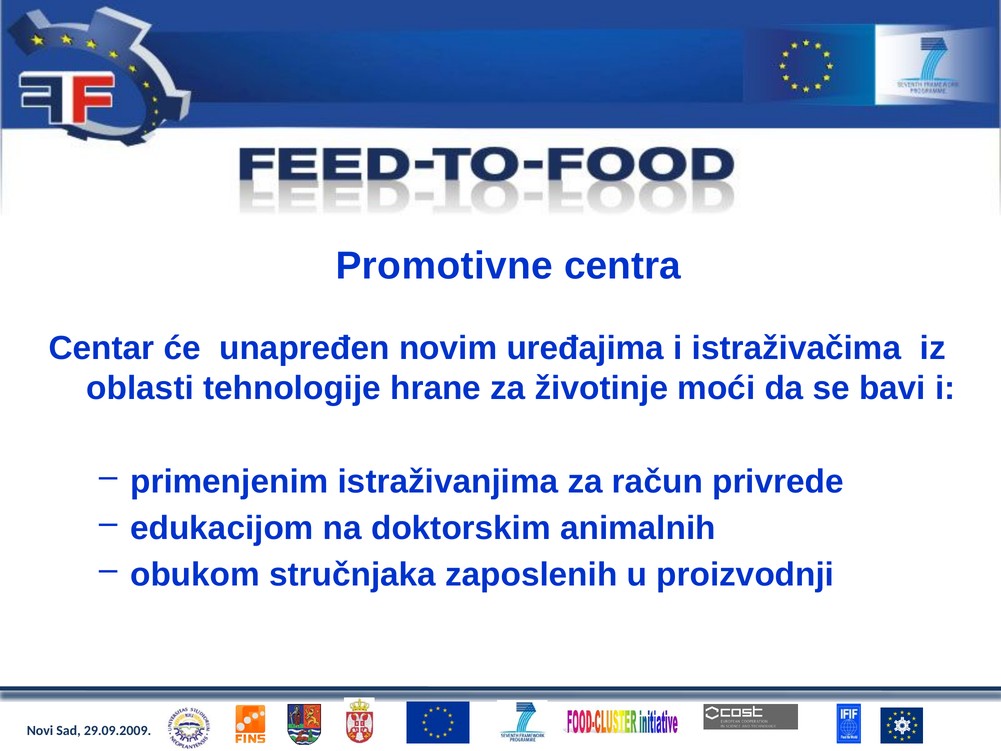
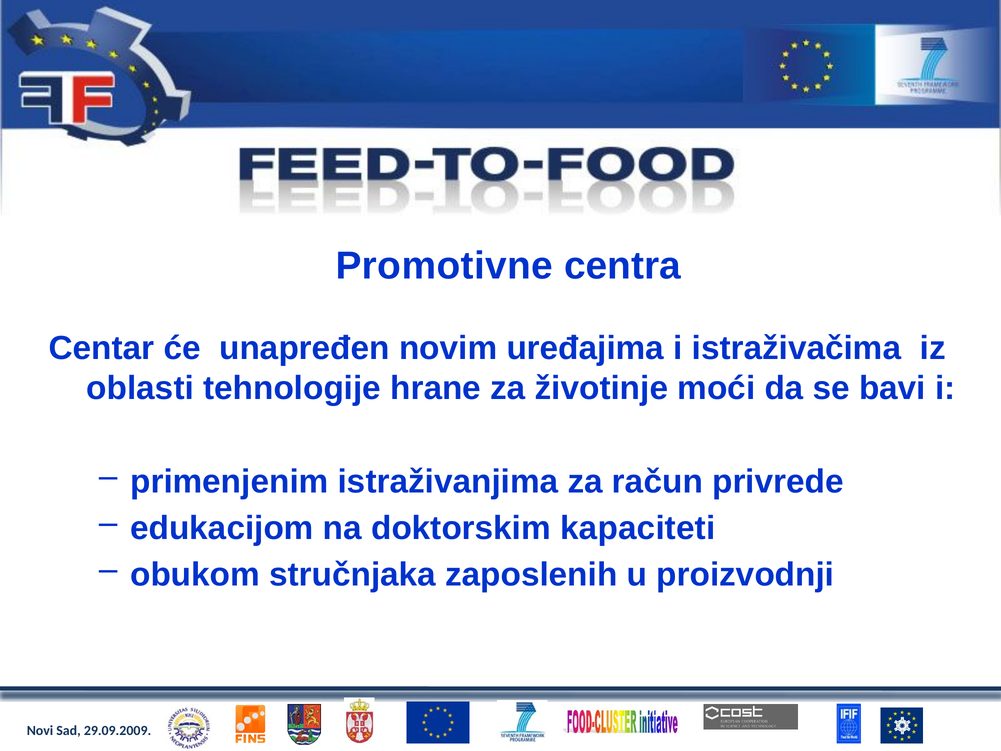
animalnih: animalnih -> kapaciteti
